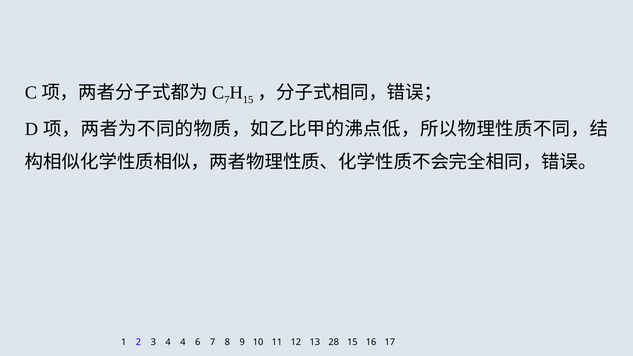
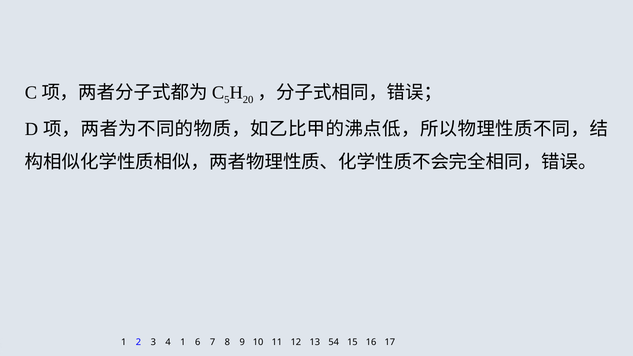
7 at (227, 100): 7 -> 5
15 at (248, 100): 15 -> 20
4 4: 4 -> 1
28: 28 -> 54
